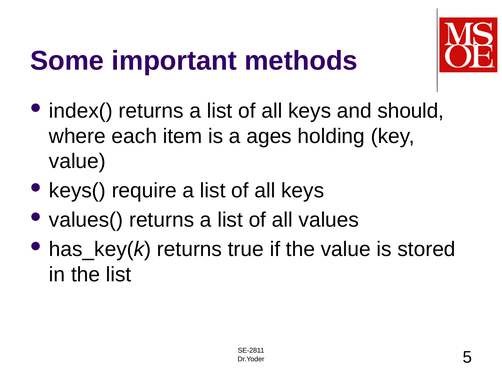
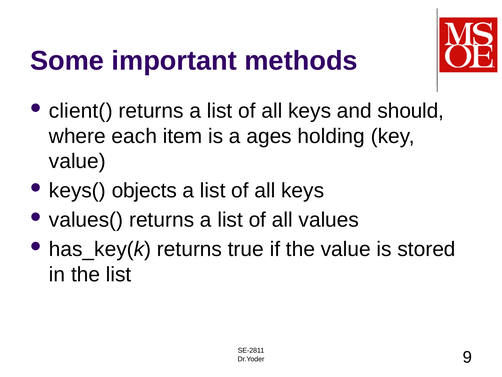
index(: index( -> client(
require: require -> objects
5: 5 -> 9
